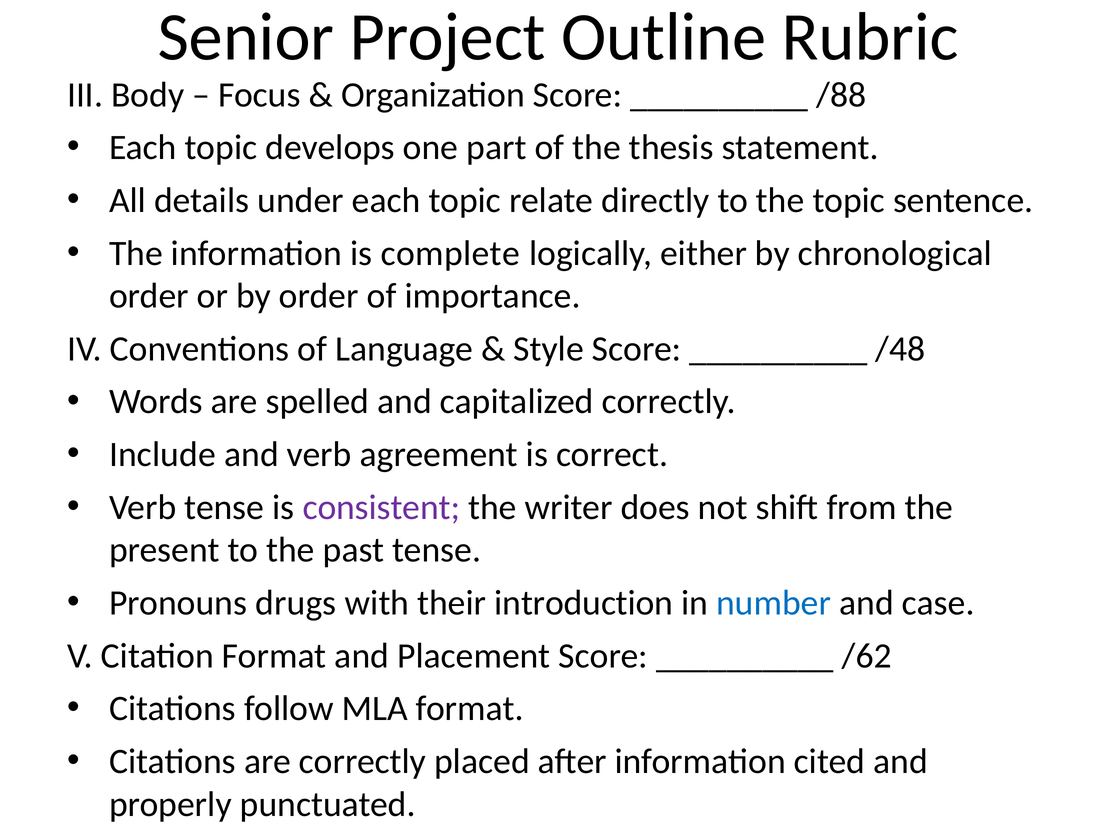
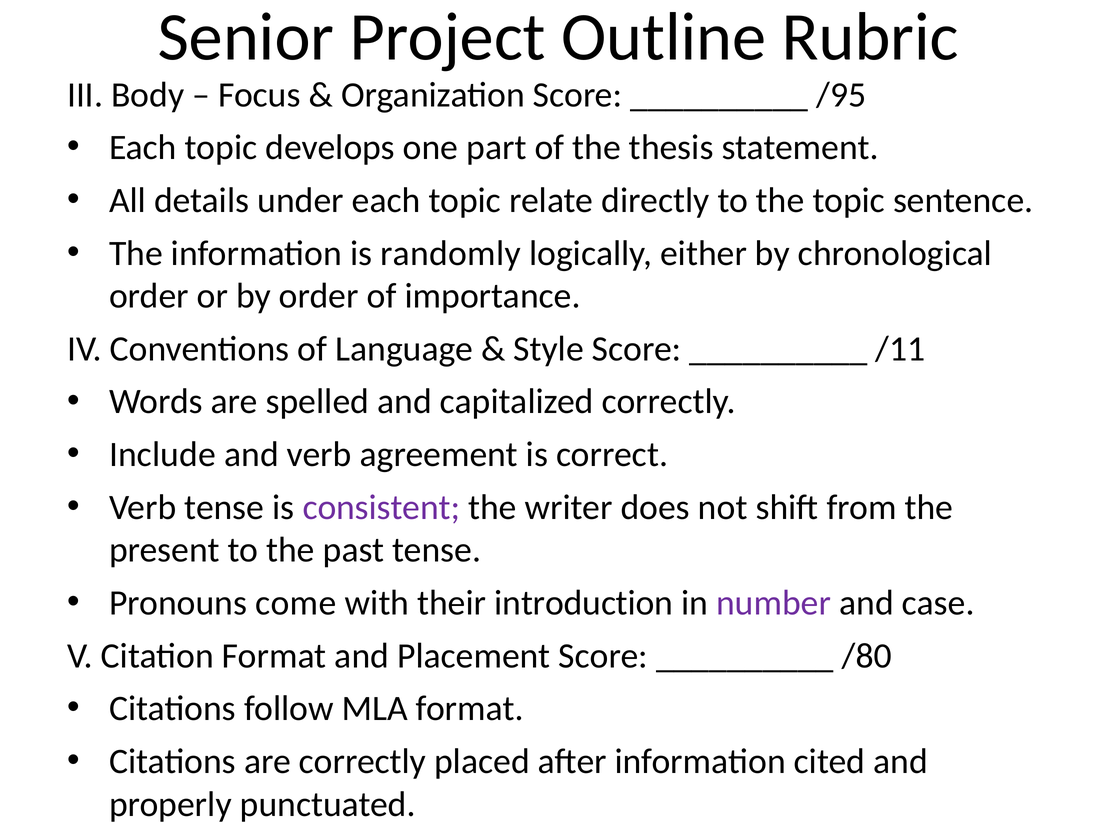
/88: /88 -> /95
complete: complete -> randomly
/48: /48 -> /11
drugs: drugs -> come
number colour: blue -> purple
/62: /62 -> /80
